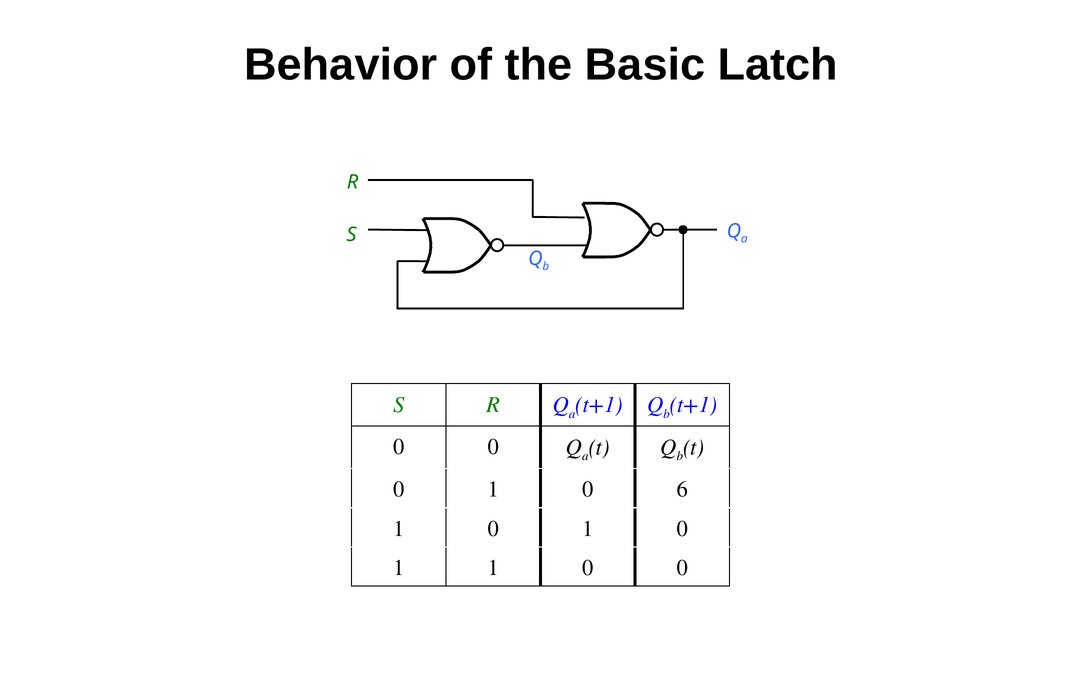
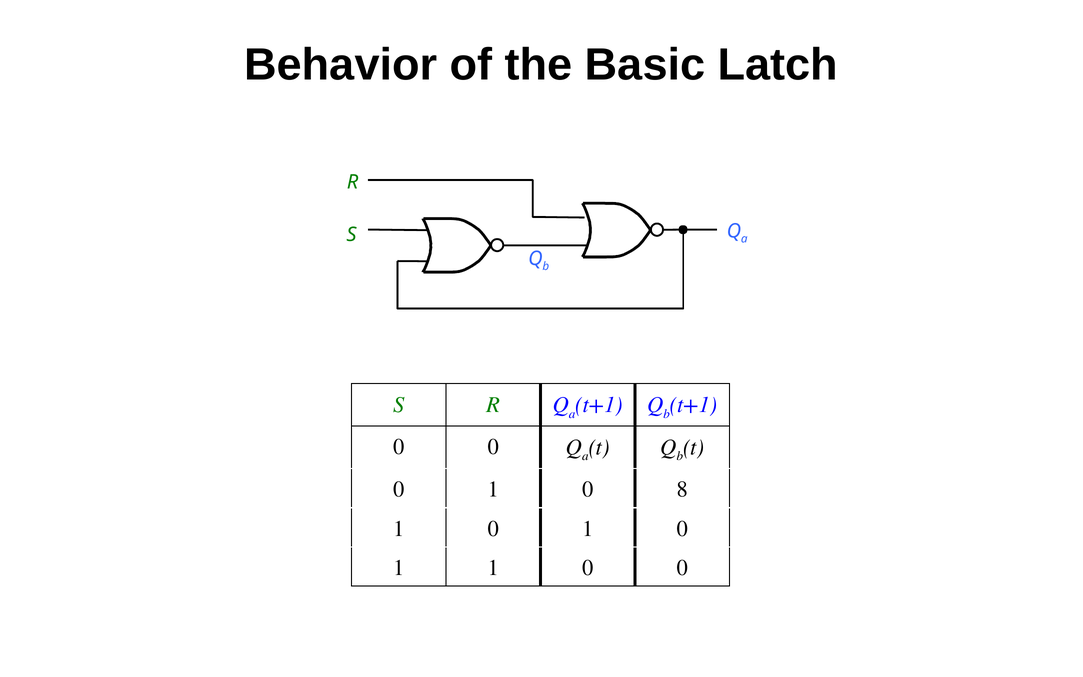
6: 6 -> 8
